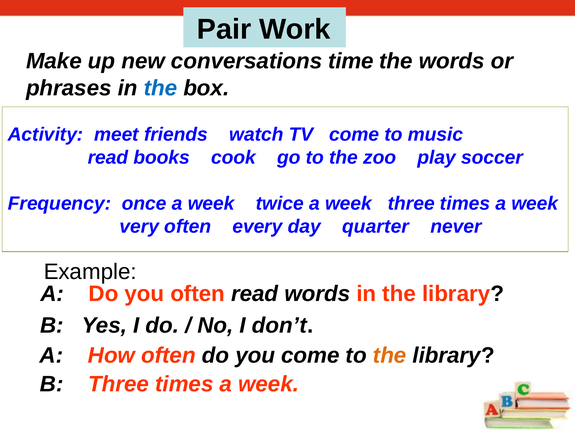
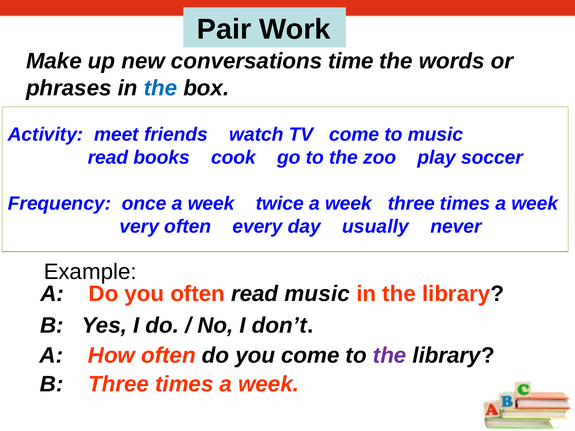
quarter: quarter -> usually
read words: words -> music
the at (390, 356) colour: orange -> purple
